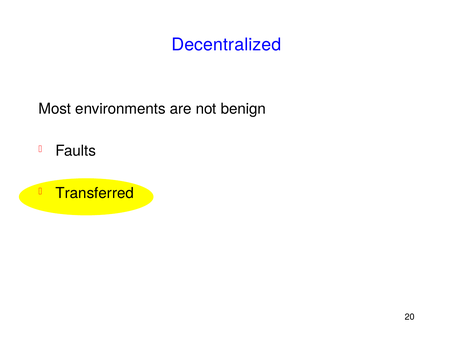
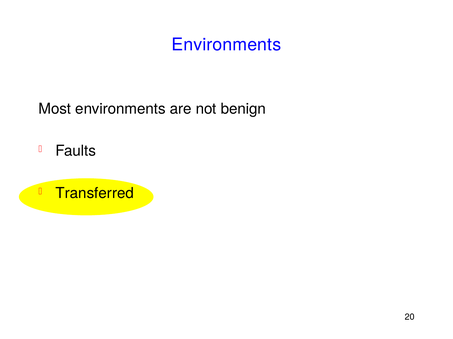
Decentralized at (226, 45): Decentralized -> Environments
